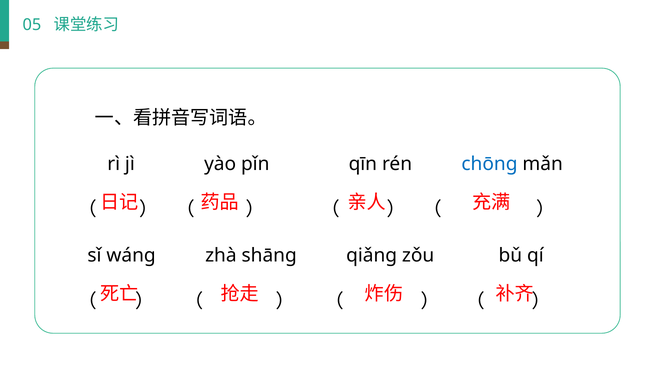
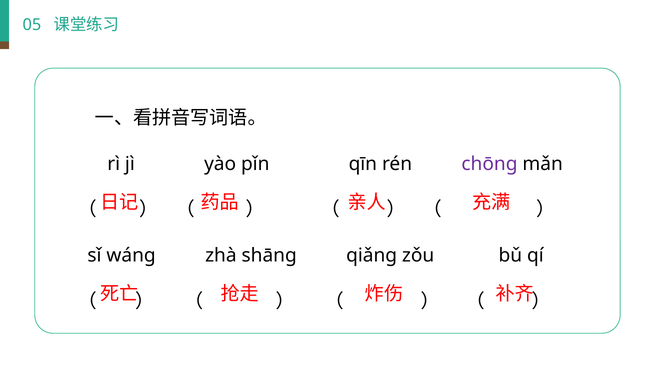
chōnɡ colour: blue -> purple
